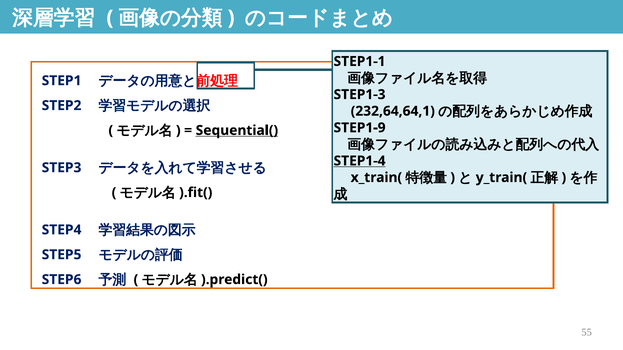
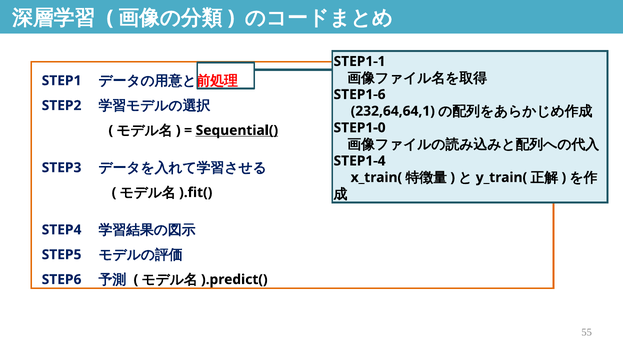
STEP1-3: STEP1-3 -> STEP1-6
STEP1-9: STEP1-9 -> STEP1-0
STEP1-4 underline: present -> none
